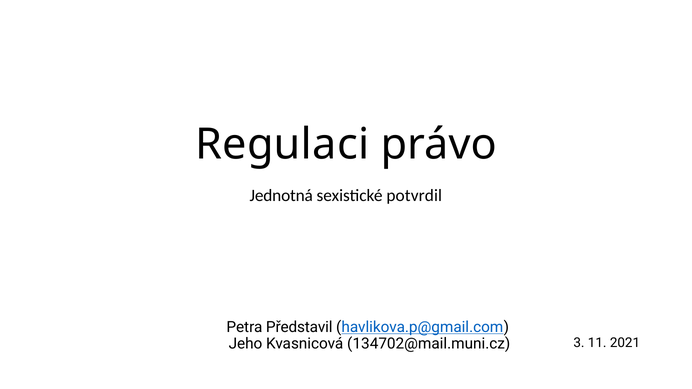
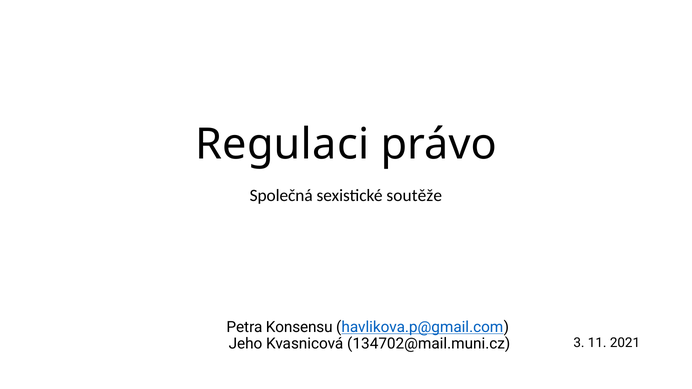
Jednotná: Jednotná -> Společná
potvrdil: potvrdil -> soutěže
Představil: Představil -> Konsensu
